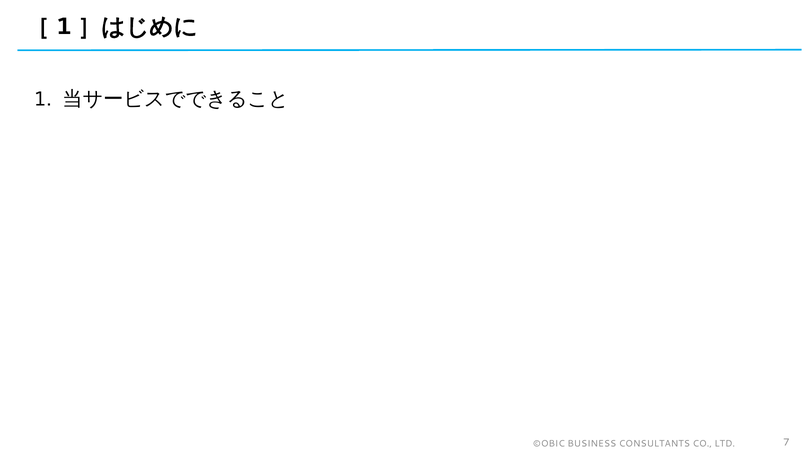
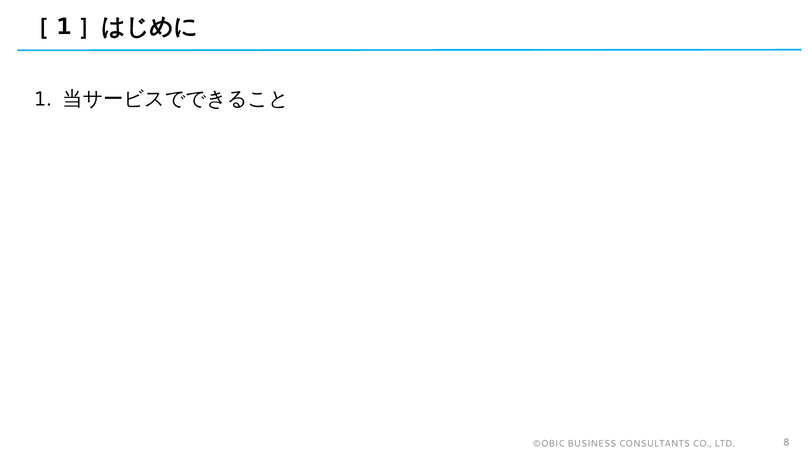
7: 7 -> 8
